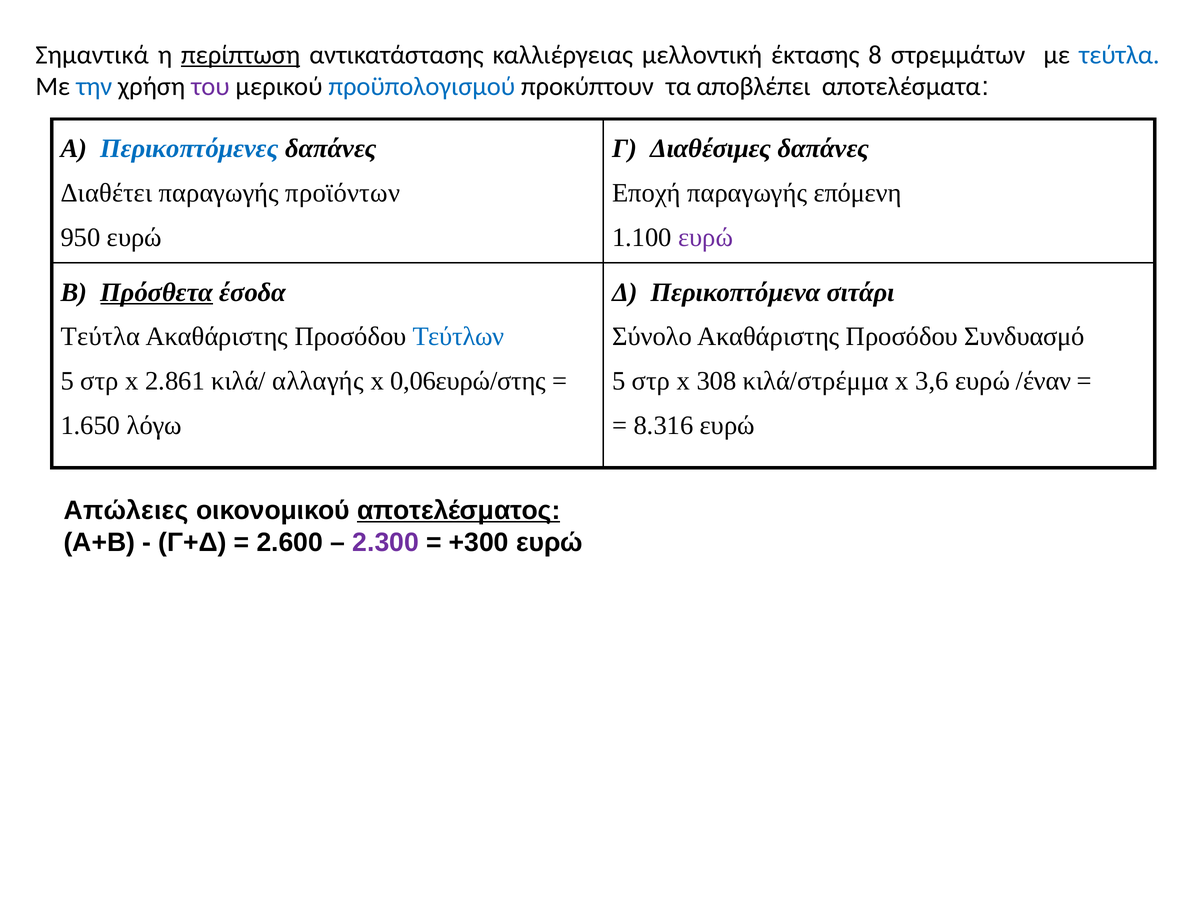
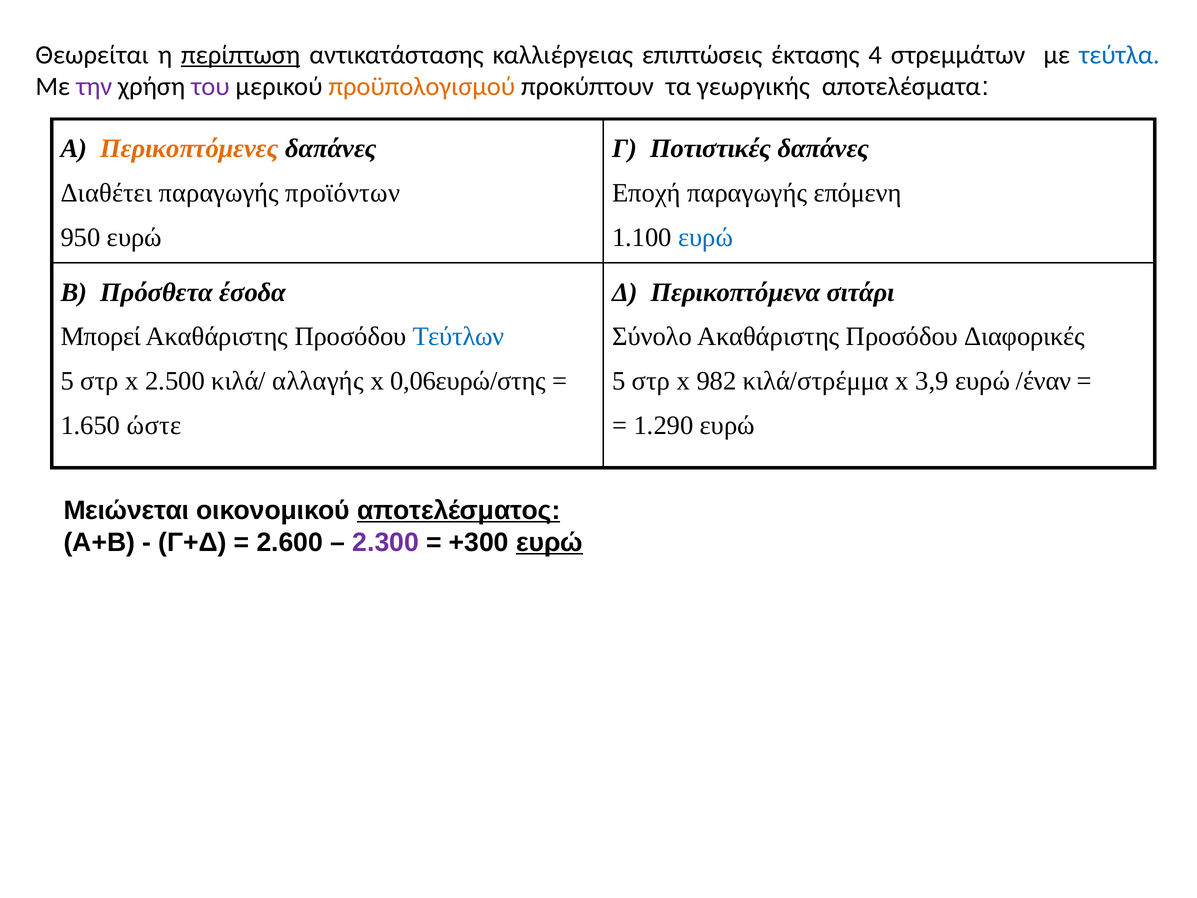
Σημαντικά: Σημαντικά -> Θεωρείται
μελλοντική: μελλοντική -> επιπτώσεις
8: 8 -> 4
την colour: blue -> purple
προϋπολογισμού colour: blue -> orange
αποβλέπει: αποβλέπει -> γεωργικής
Περικοπτόμενες colour: blue -> orange
Διαθέσιμες: Διαθέσιμες -> Ποτιστικές
ευρώ at (706, 237) colour: purple -> blue
Πρόσθετα underline: present -> none
Τεύτλα at (101, 337): Τεύτλα -> Μπορεί
Συνδυασμό: Συνδυασμό -> Διαφορικές
2.861: 2.861 -> 2.500
308: 308 -> 982
3,6: 3,6 -> 3,9
λόγω: λόγω -> ώστε
8.316: 8.316 -> 1.290
Απώλειες: Απώλειες -> Μειώνεται
ευρώ at (549, 542) underline: none -> present
